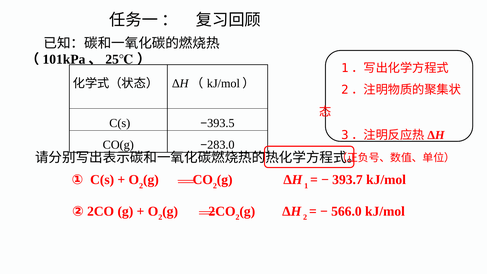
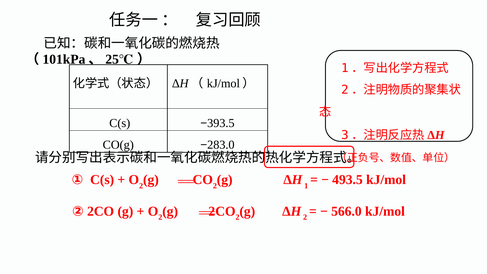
393.7: 393.7 -> 493.5
